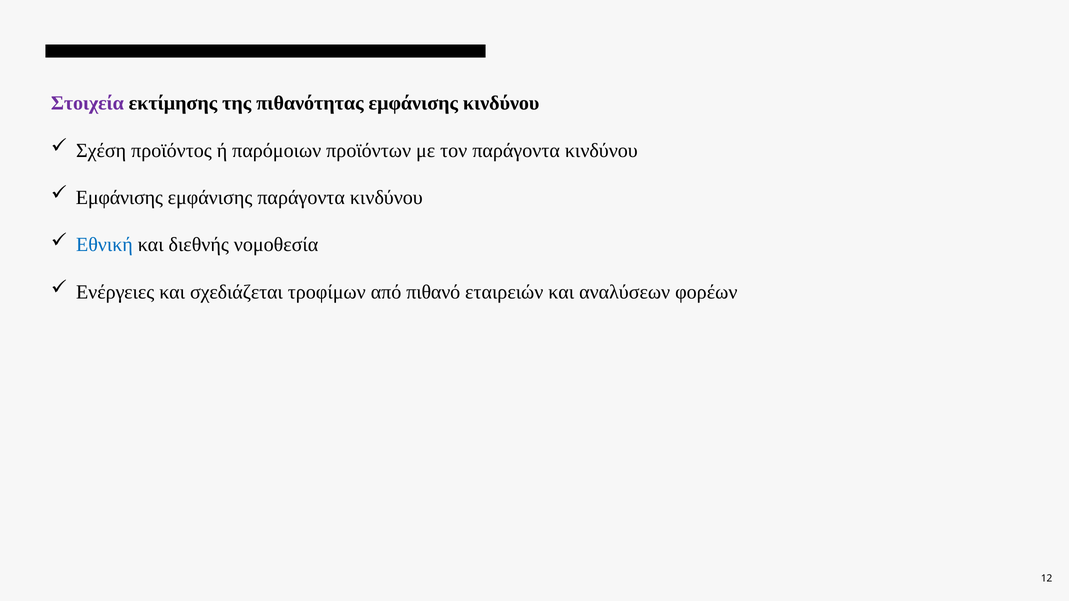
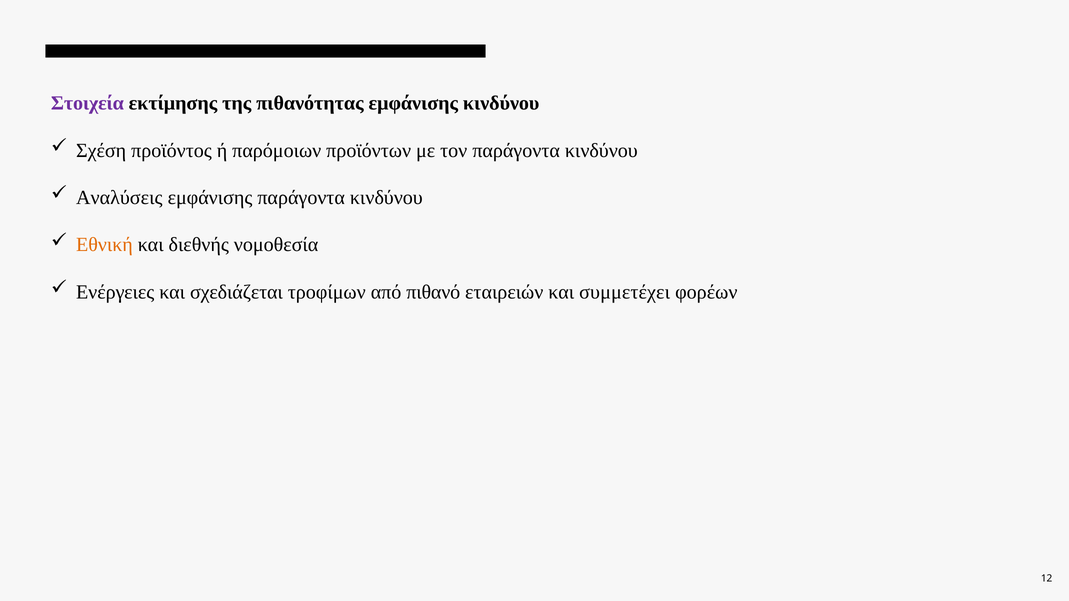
Εμφάνισης at (119, 198): Εμφάνισης -> Αναλύσεις
Εθνική colour: blue -> orange
αναλύσεων: αναλύσεων -> συμμετέχει
